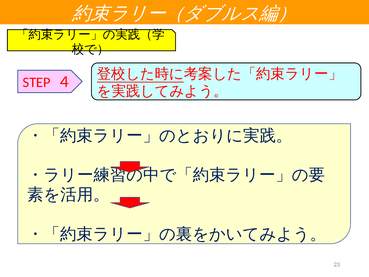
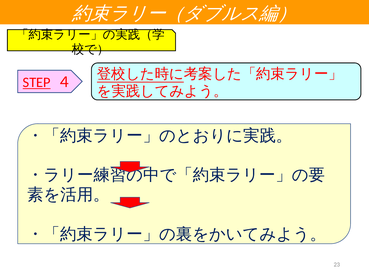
STEP underline: none -> present
